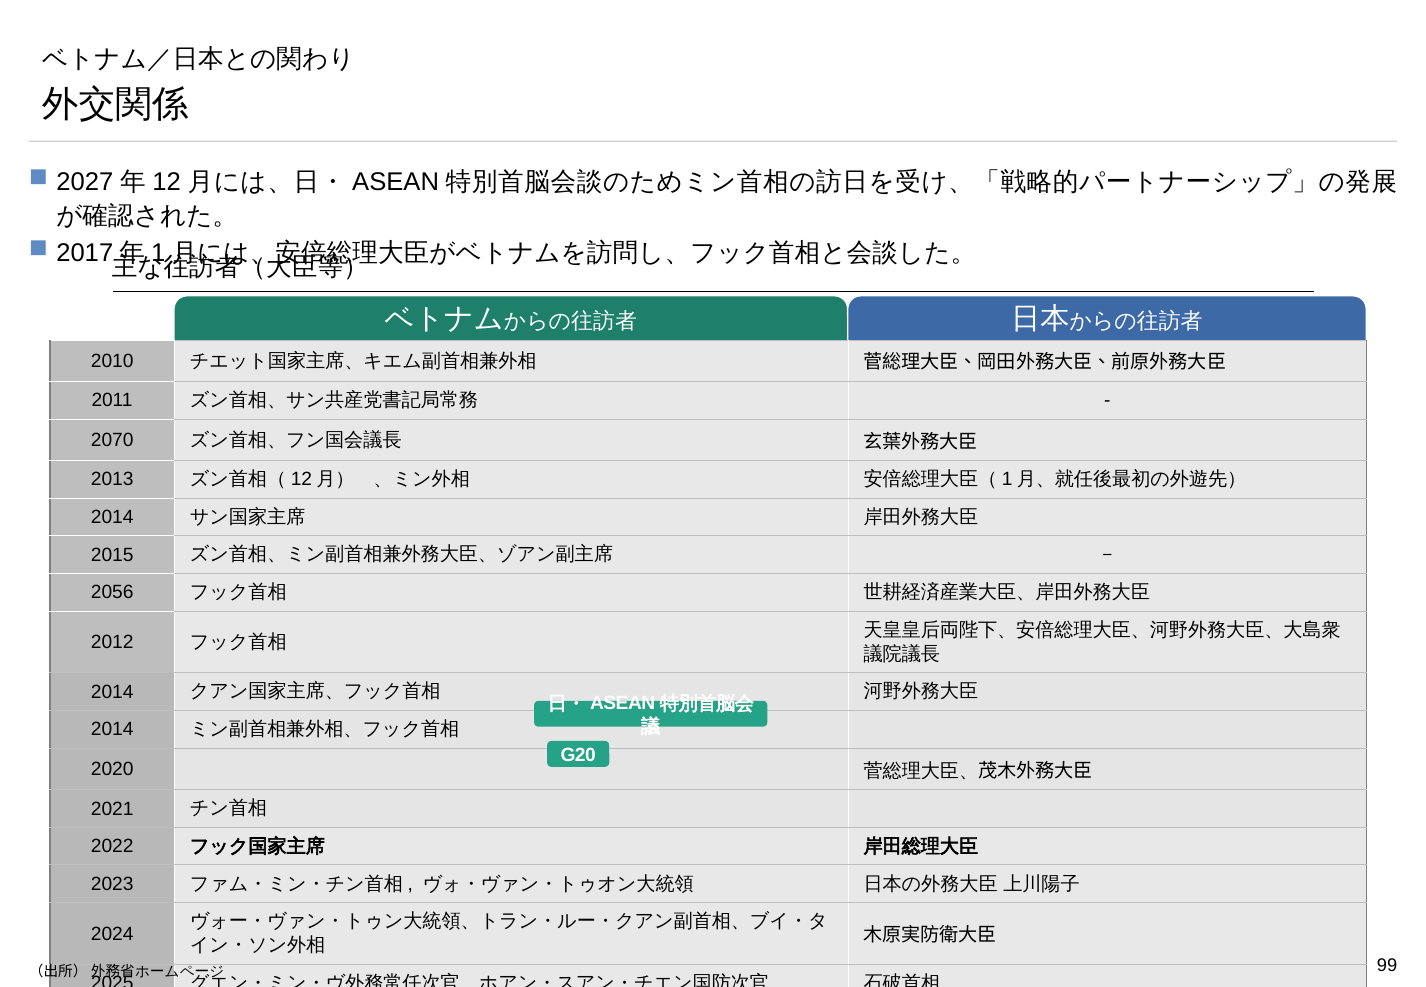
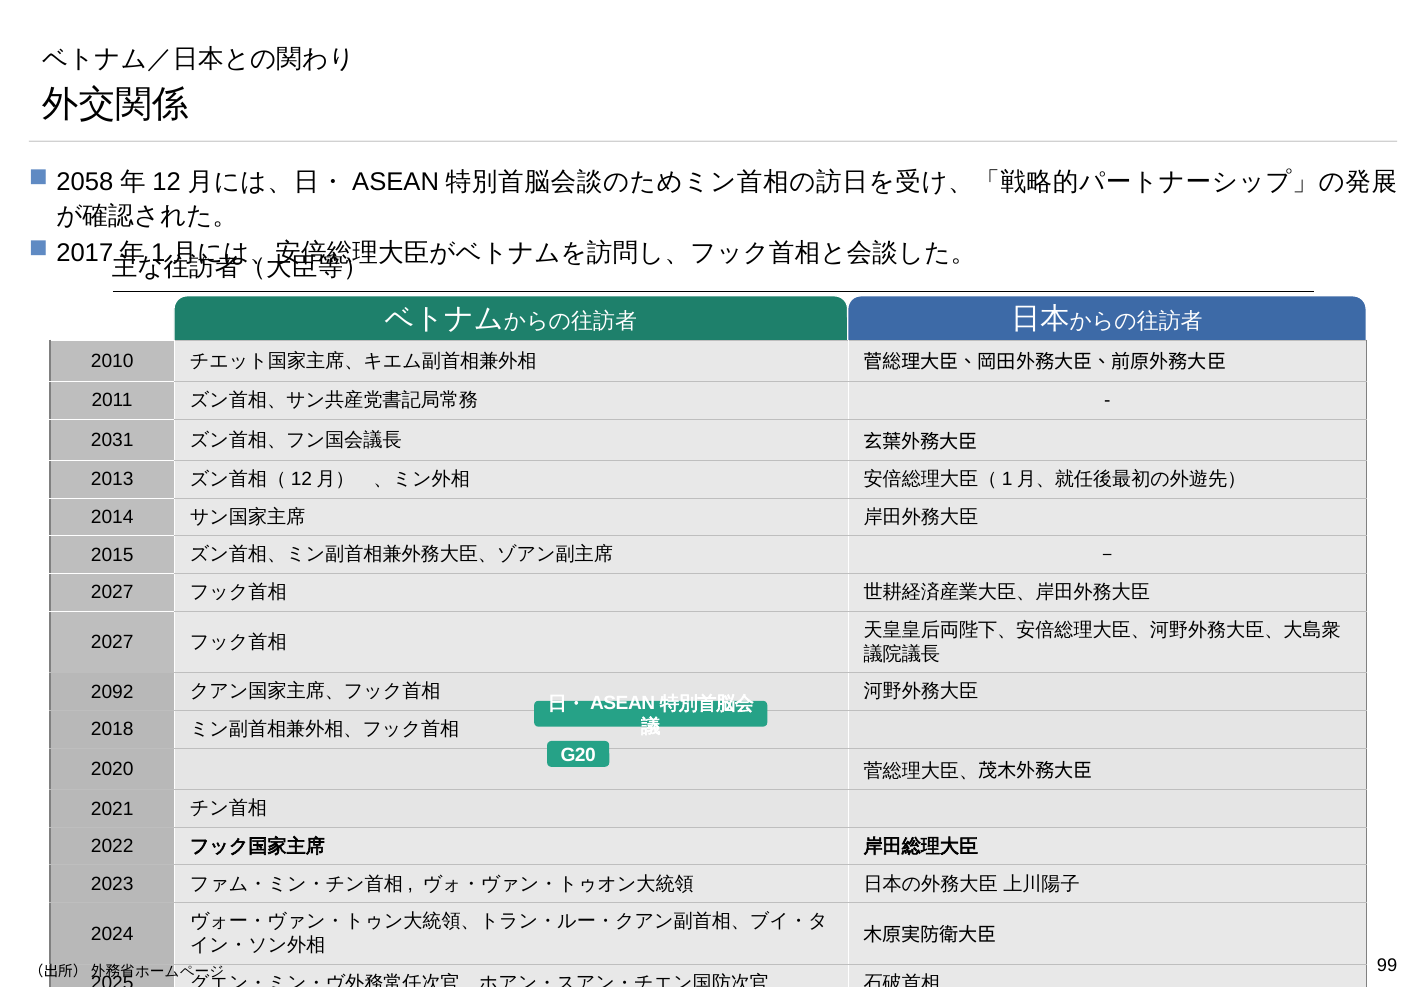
2027: 2027 -> 2058
2070: 2070 -> 2031
2056 at (112, 593): 2056 -> 2027
2012 at (112, 642): 2012 -> 2027
2014 at (112, 692): 2014 -> 2092
2014 at (112, 730): 2014 -> 2018
